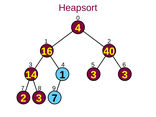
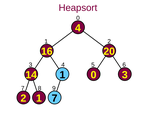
40: 40 -> 20
14 1 3: 3 -> 0
3 at (39, 98): 3 -> 1
